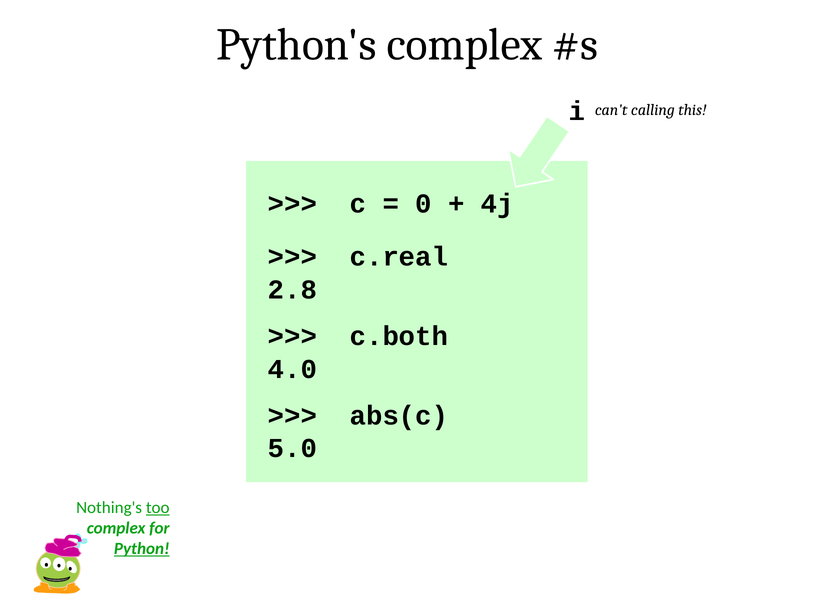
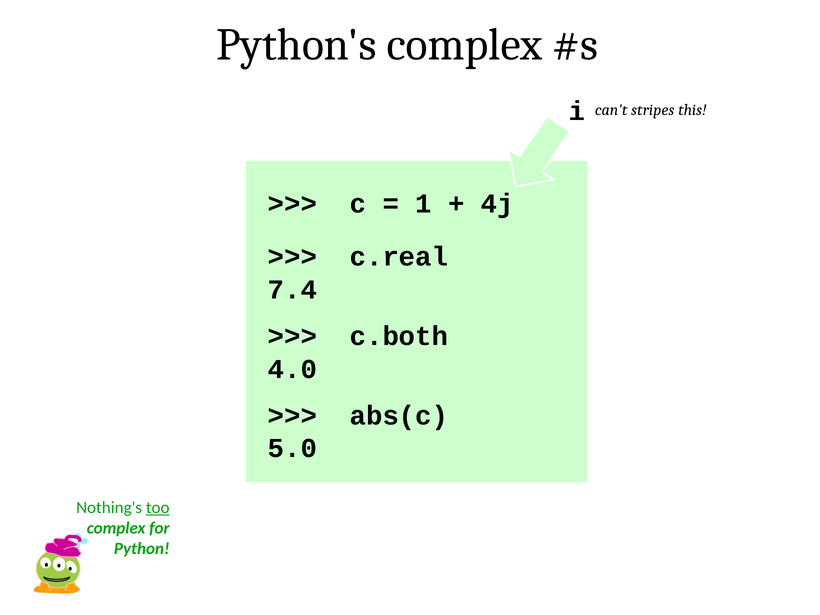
calling: calling -> stripes
0: 0 -> 1
2.8: 2.8 -> 7.4
Python underline: present -> none
